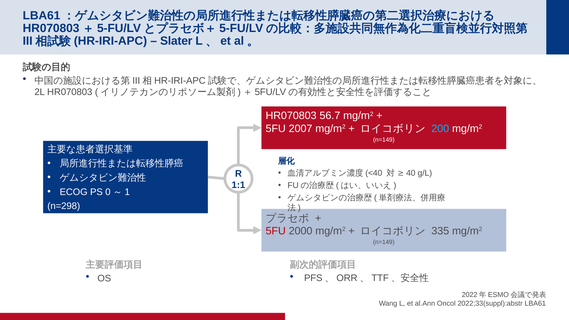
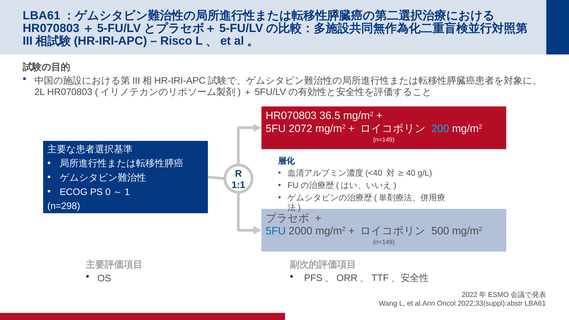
Slater: Slater -> Risco
56.7: 56.7 -> 36.5
2007: 2007 -> 2072
5FU at (276, 231) colour: red -> blue
335: 335 -> 500
